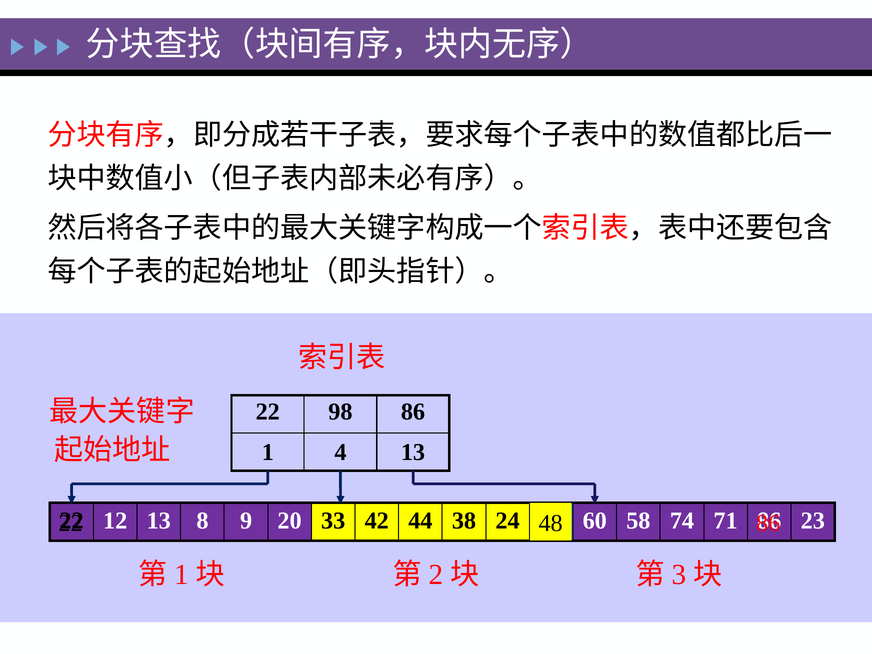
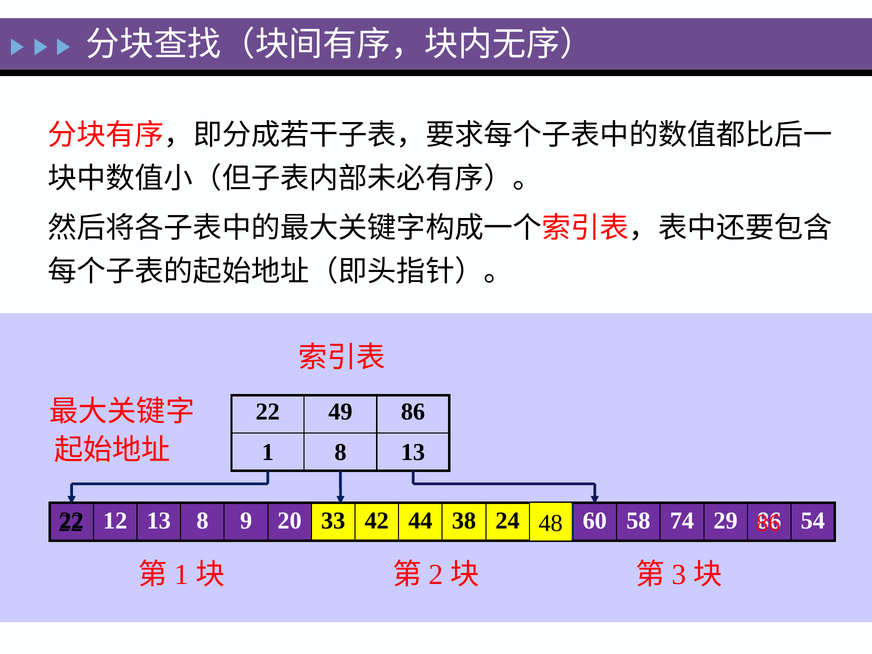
98: 98 -> 49
1 4: 4 -> 8
71: 71 -> 29
23: 23 -> 54
